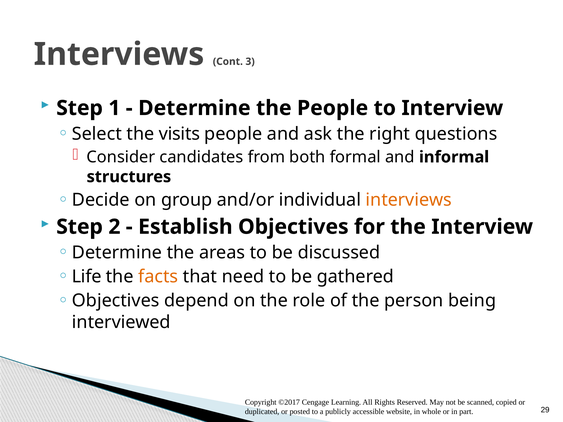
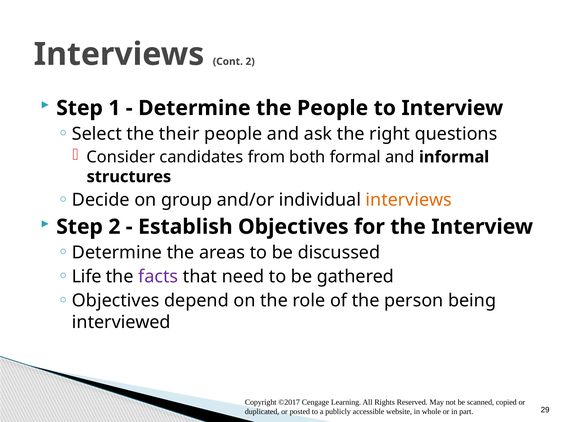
Cont 3: 3 -> 2
visits: visits -> their
facts colour: orange -> purple
